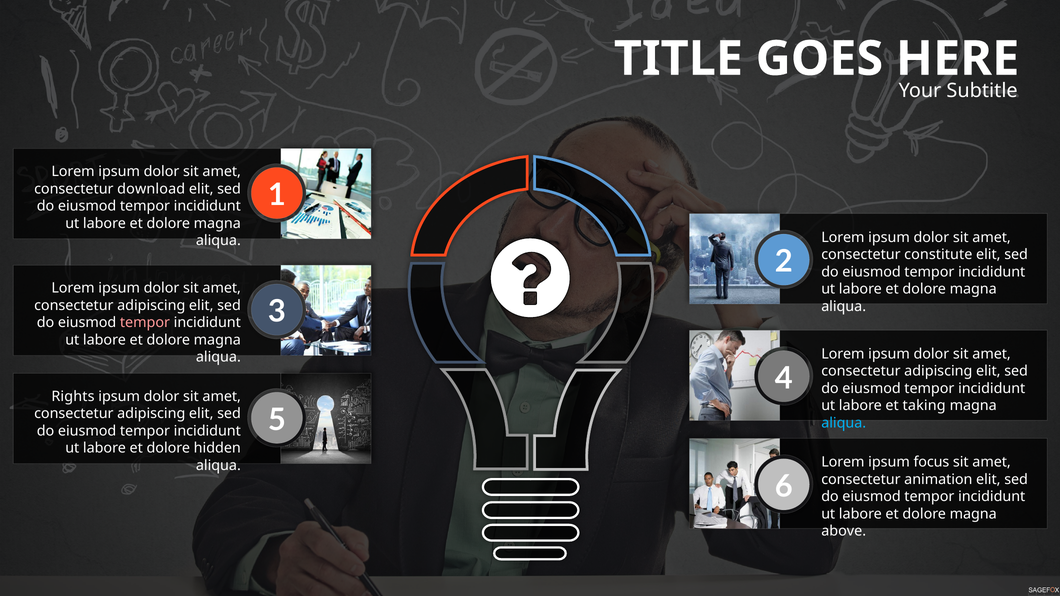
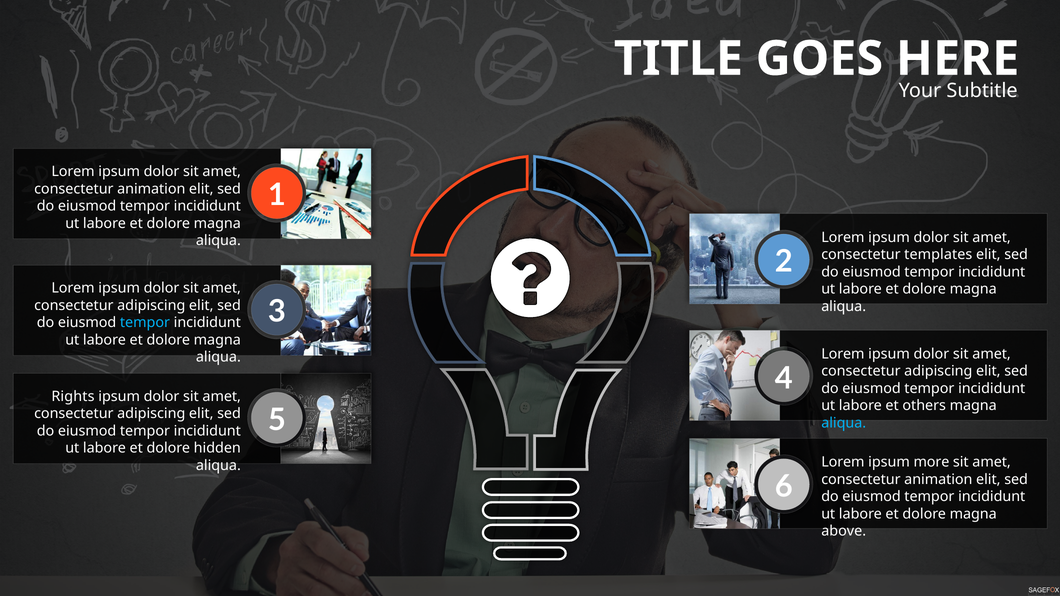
download at (151, 189): download -> animation
constitute: constitute -> templates
tempor at (145, 323) colour: pink -> light blue
taking: taking -> others
focus: focus -> more
